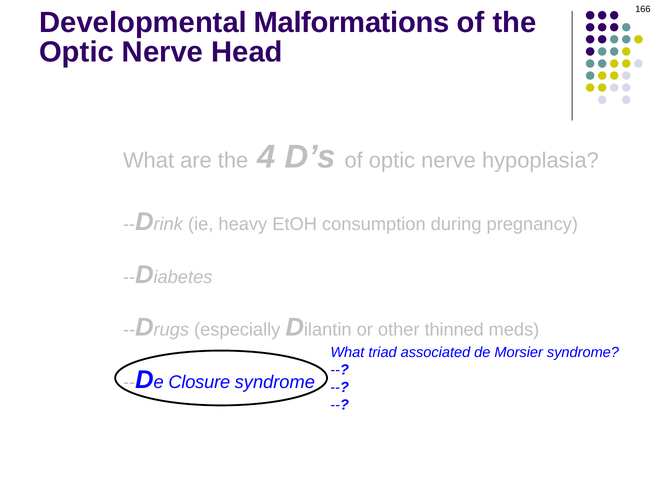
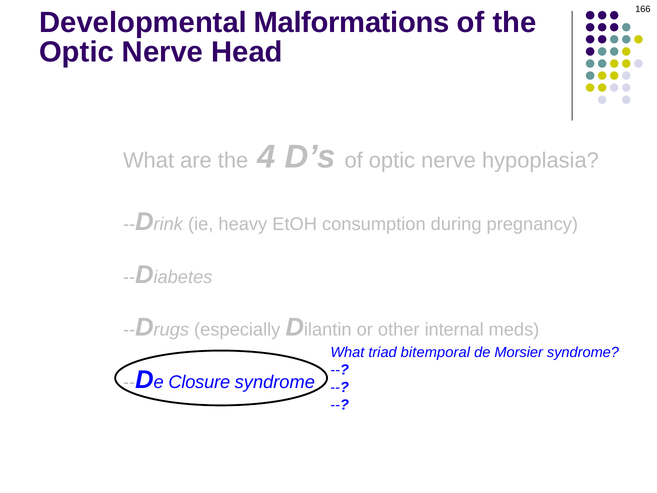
thinned: thinned -> internal
associated: associated -> bitemporal
